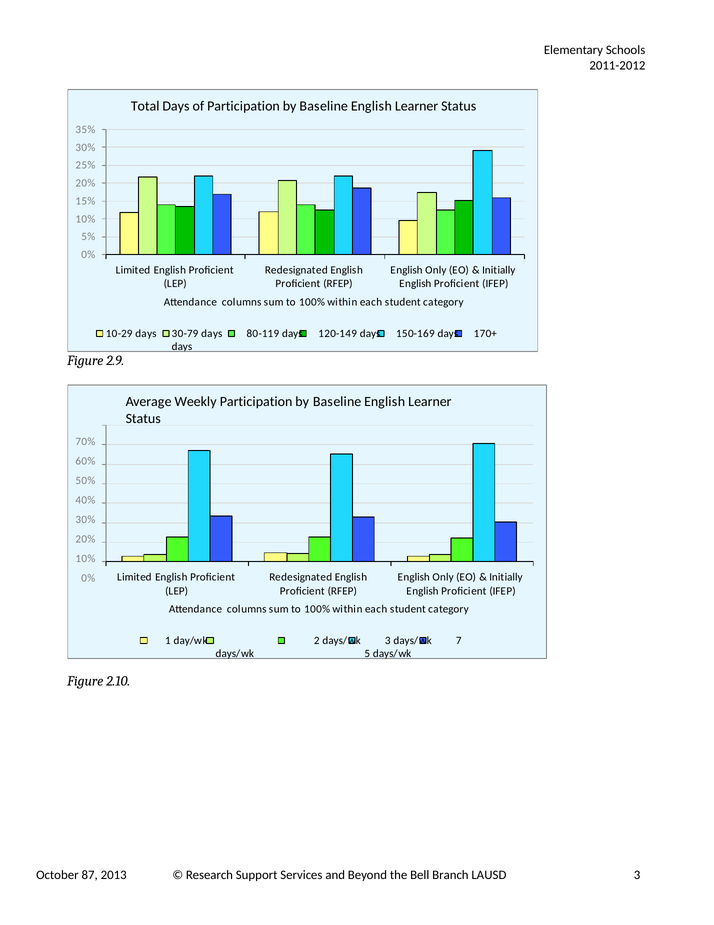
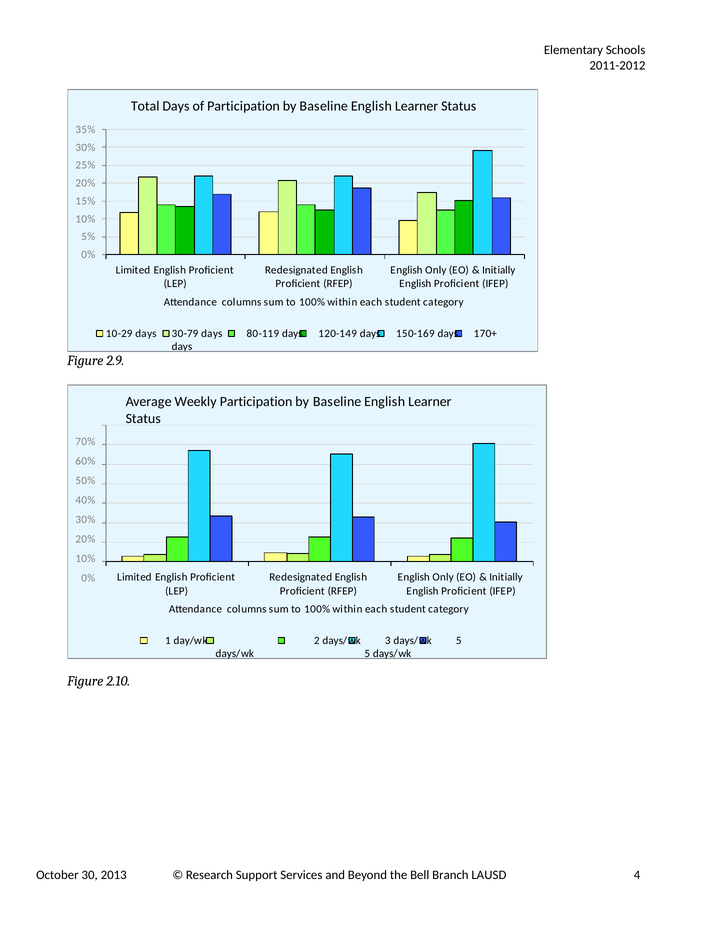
3 days/wk 7: 7 -> 5
87: 87 -> 30
LAUSD 3: 3 -> 4
